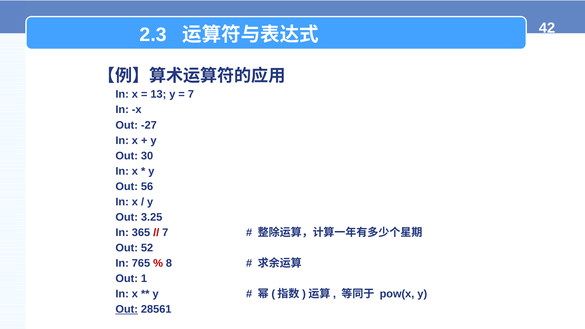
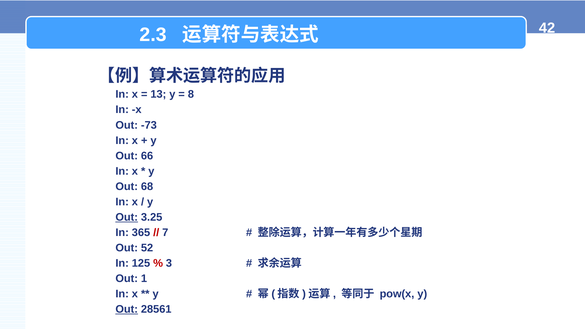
7 at (191, 94): 7 -> 8
-27: -27 -> -73
30: 30 -> 66
56: 56 -> 68
Out at (127, 217) underline: none -> present
765: 765 -> 125
8: 8 -> 3
